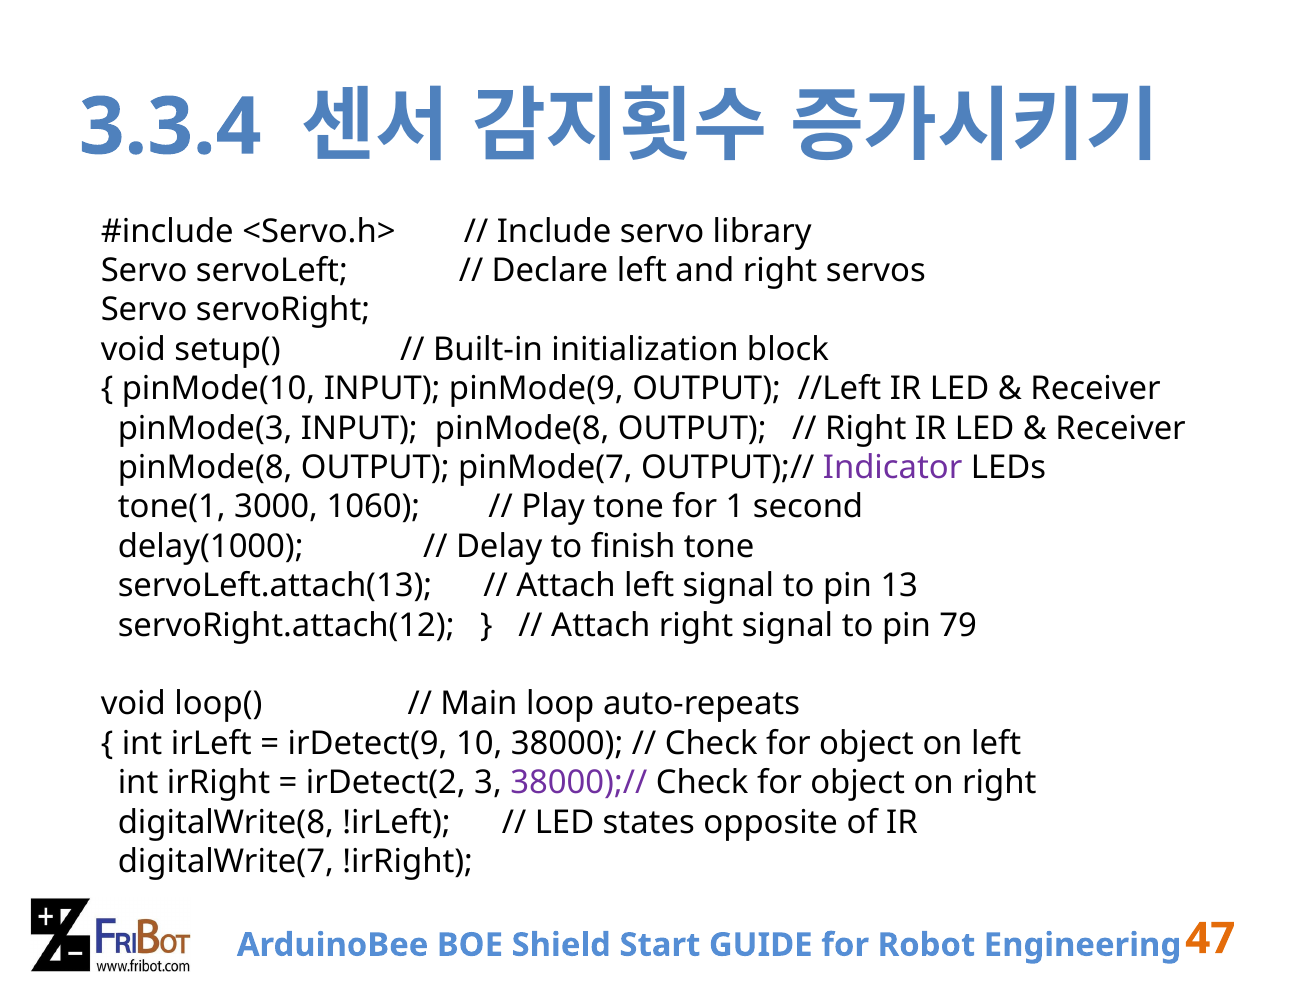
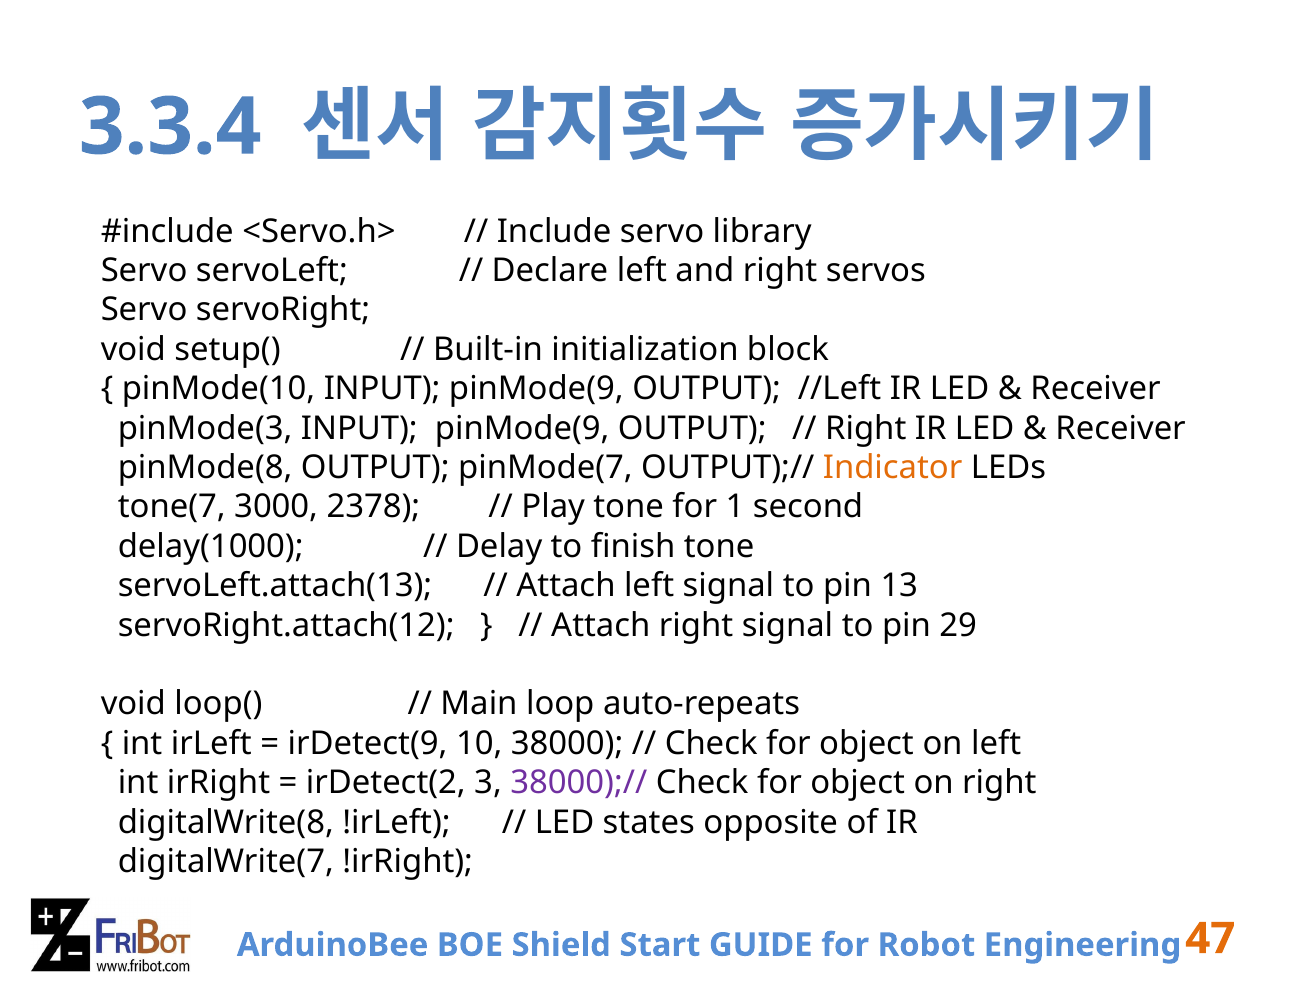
pinMode(3 INPUT pinMode(8: pinMode(8 -> pinMode(9
Indicator colour: purple -> orange
tone(1: tone(1 -> tone(7
1060: 1060 -> 2378
79: 79 -> 29
